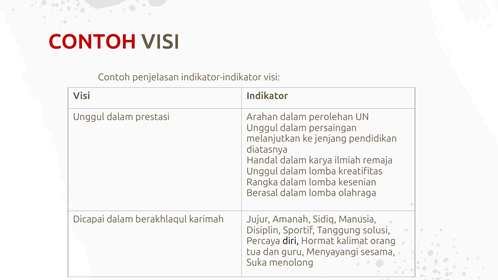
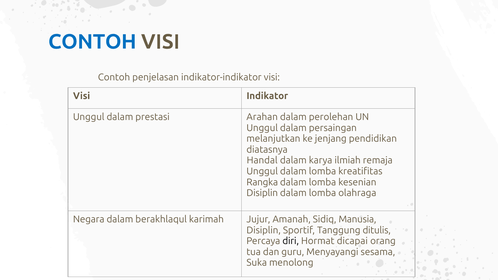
CONTOH at (92, 42) colour: red -> blue
Berasal at (262, 193): Berasal -> Disiplin
Dicapai: Dicapai -> Negara
solusi: solusi -> ditulis
kalimat: kalimat -> dicapai
